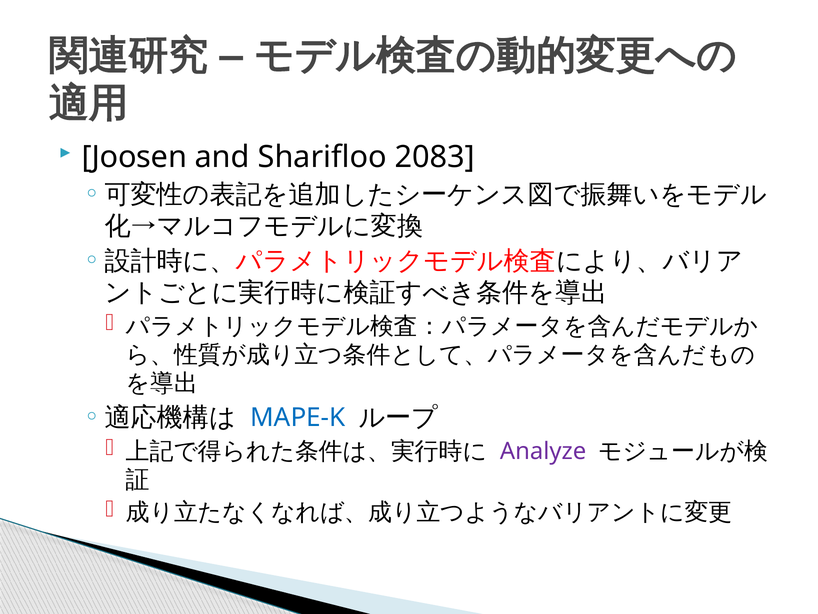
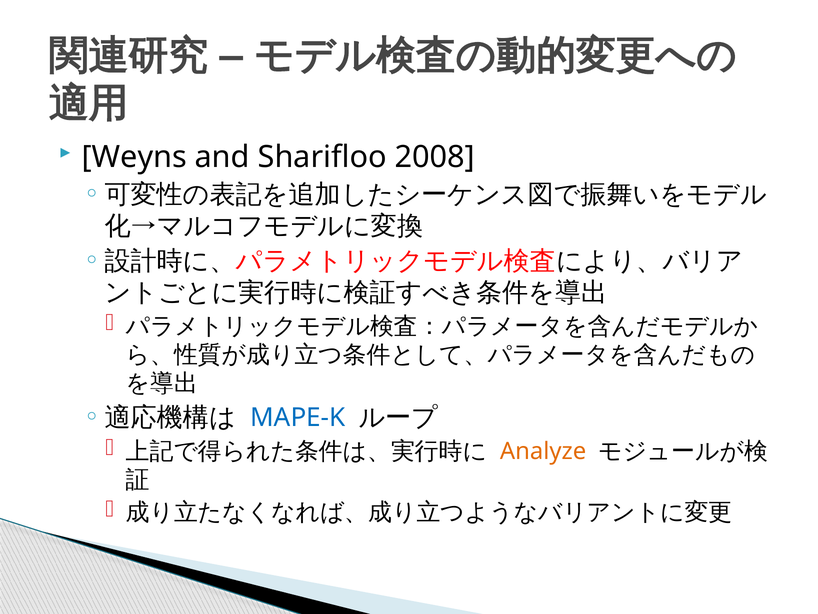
Joosen: Joosen -> Weyns
2083: 2083 -> 2008
Analyze colour: purple -> orange
